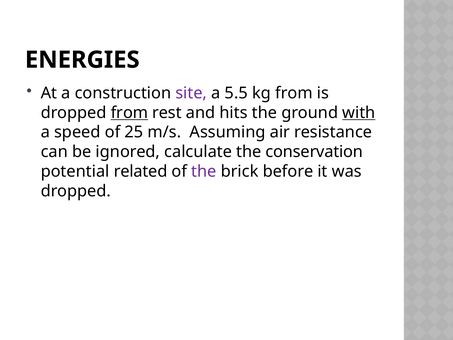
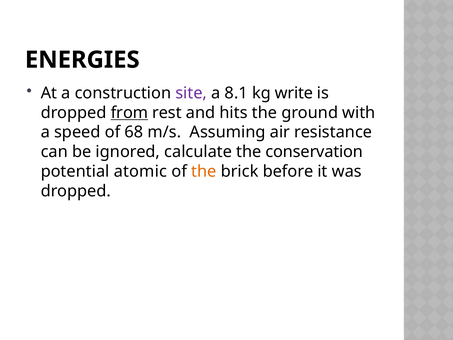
5.5: 5.5 -> 8.1
kg from: from -> write
with underline: present -> none
25: 25 -> 68
related: related -> atomic
the at (204, 171) colour: purple -> orange
